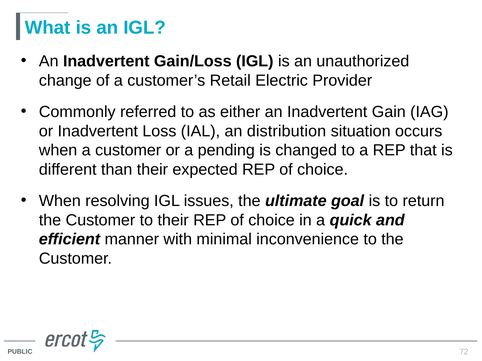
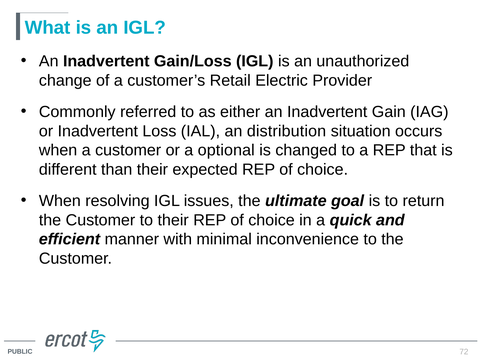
pending: pending -> optional
